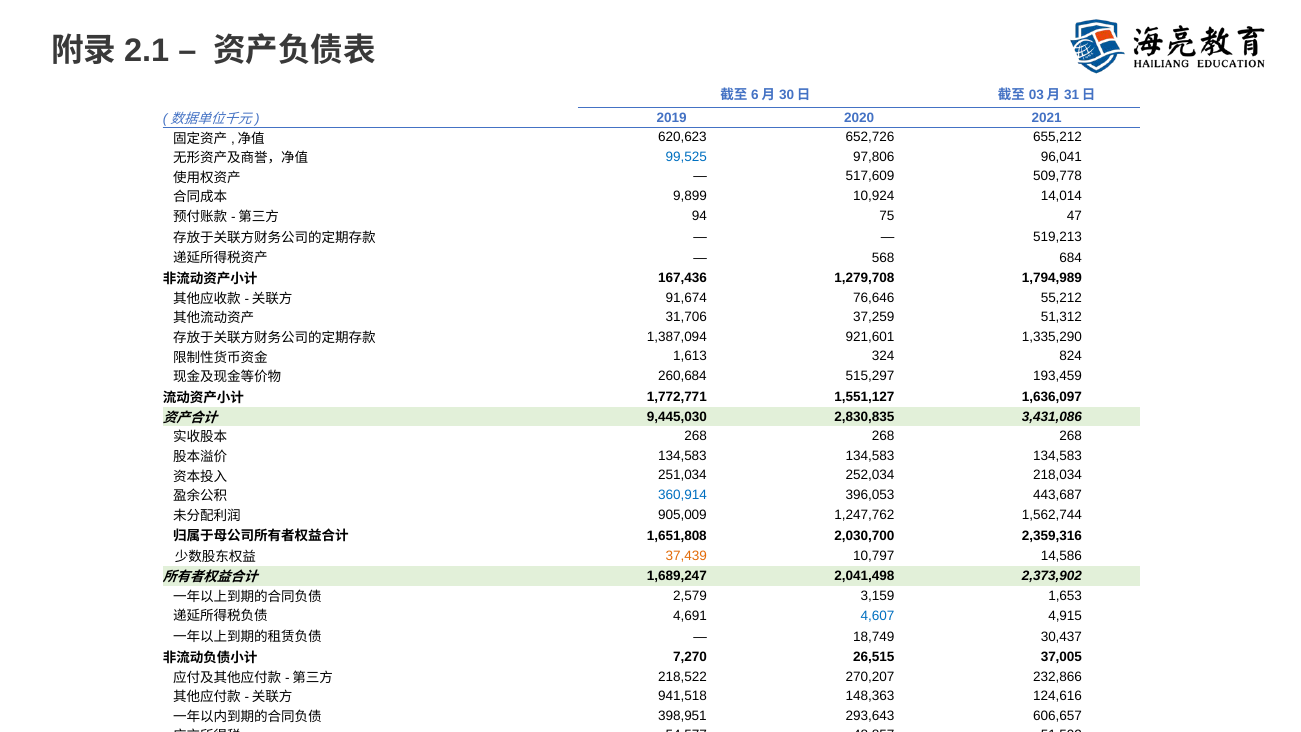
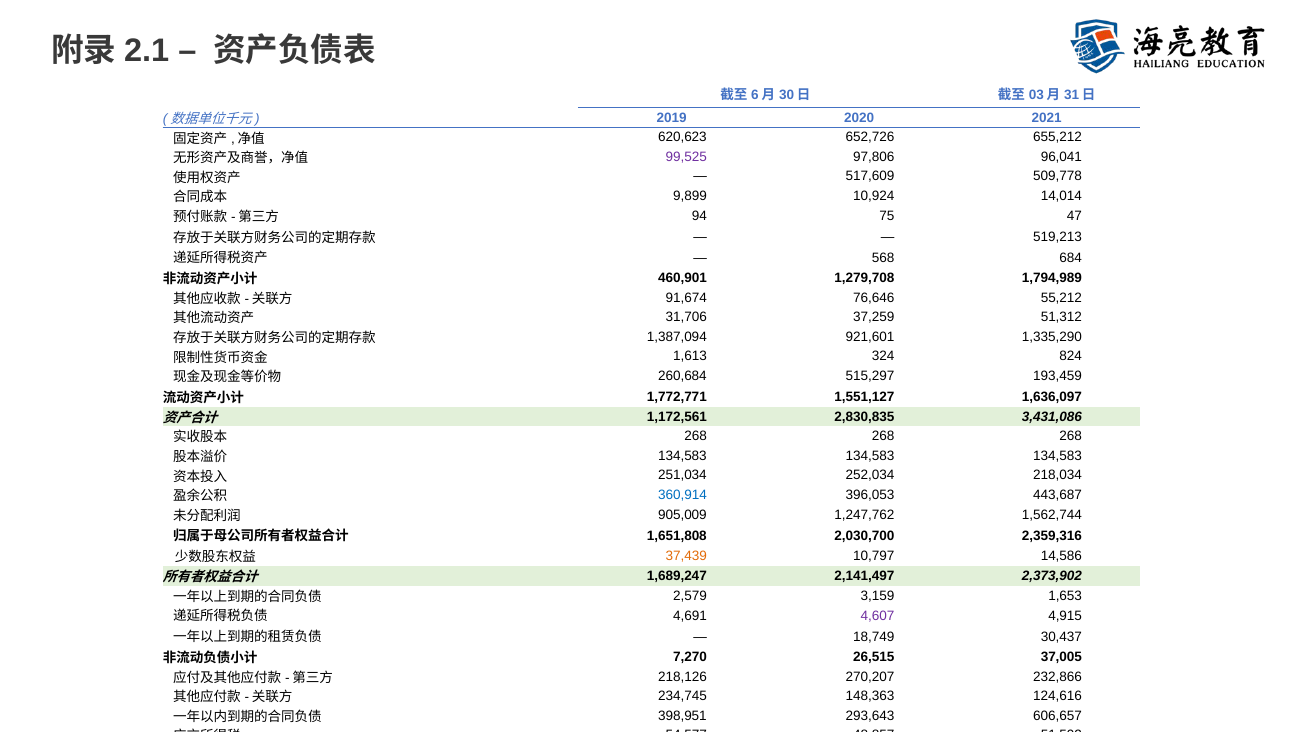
99,525 colour: blue -> purple
167,436: 167,436 -> 460,901
9,445,030: 9,445,030 -> 1,172,561
2,041,498: 2,041,498 -> 2,141,497
4,607 colour: blue -> purple
218,522: 218,522 -> 218,126
941,518: 941,518 -> 234,745
